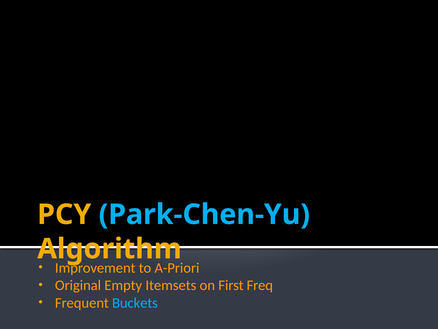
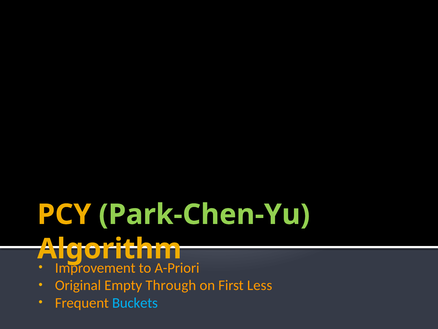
Park-Chen-Yu colour: light blue -> light green
Itemsets: Itemsets -> Through
Freq: Freq -> Less
